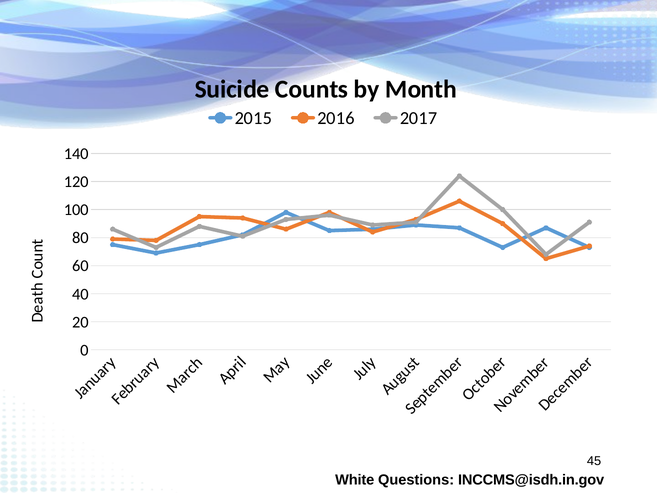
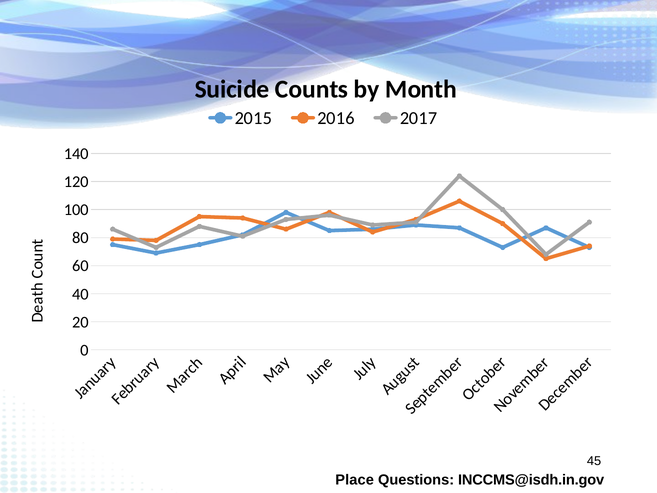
White: White -> Place
